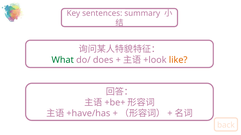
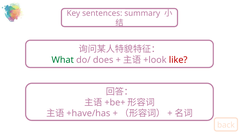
like colour: orange -> red
